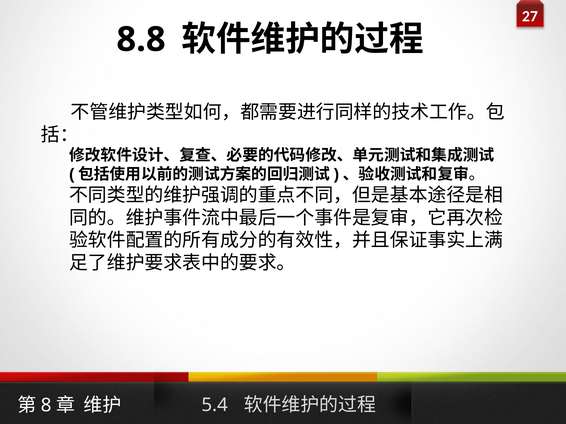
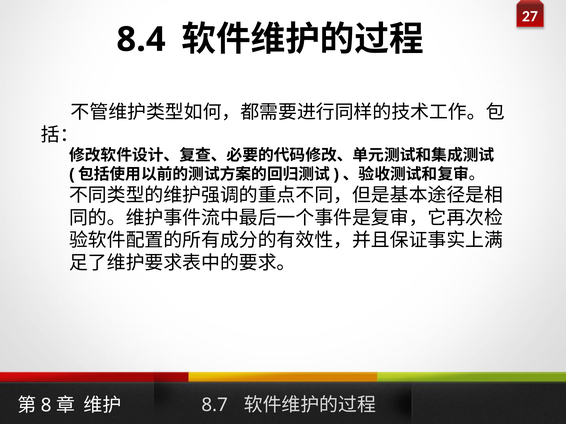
8.8: 8.8 -> 8.4
5.4: 5.4 -> 8.7
